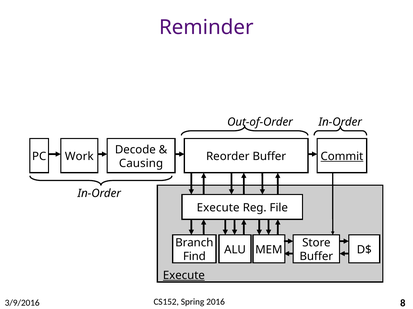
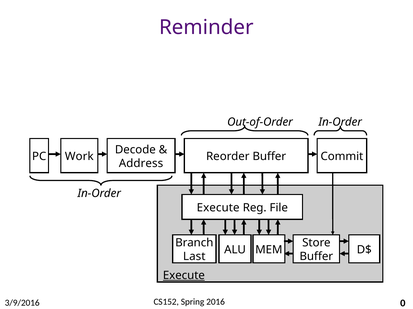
Commit underline: present -> none
Causing: Causing -> Address
Find: Find -> Last
8: 8 -> 0
